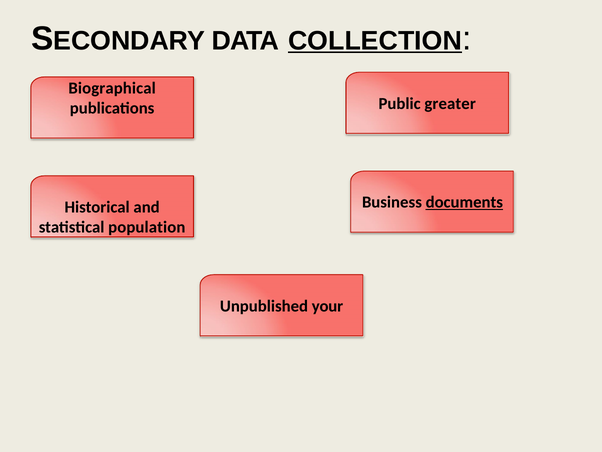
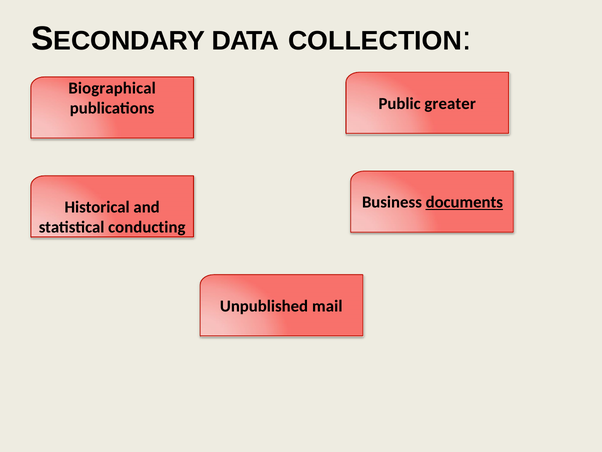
COLLECTION underline: present -> none
population: population -> conducting
your: your -> mail
